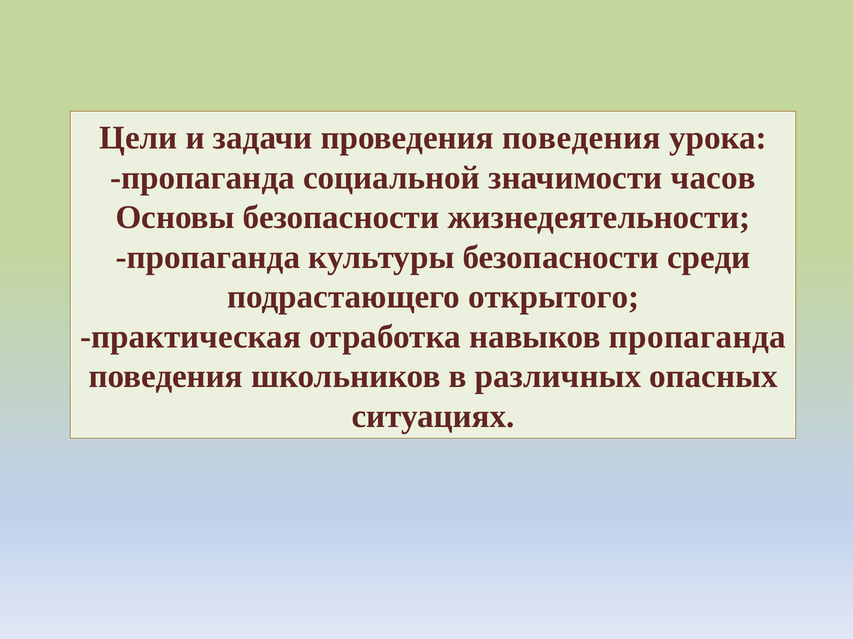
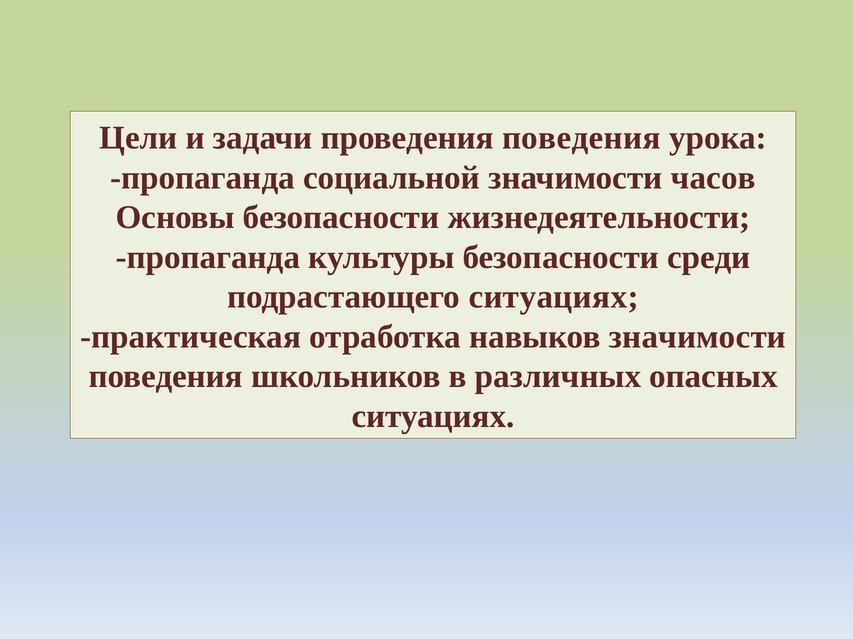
подрастающего открытого: открытого -> ситуациях
навыков пропаганда: пропаганда -> значимости
